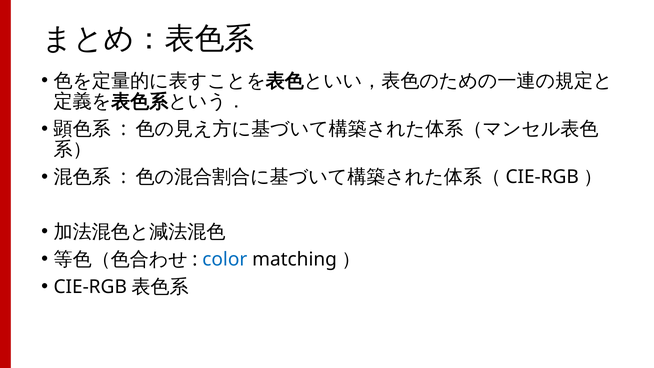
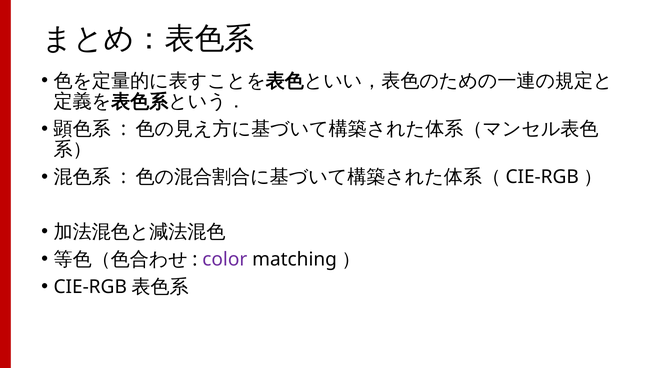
color colour: blue -> purple
